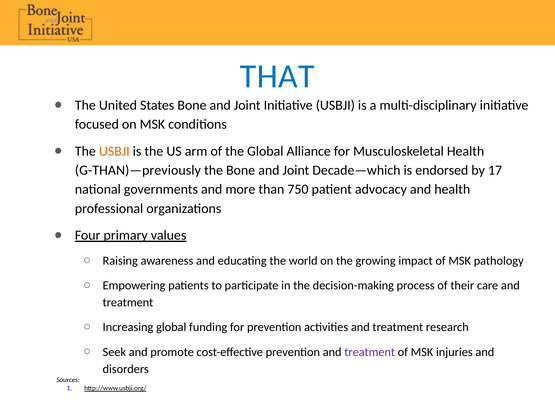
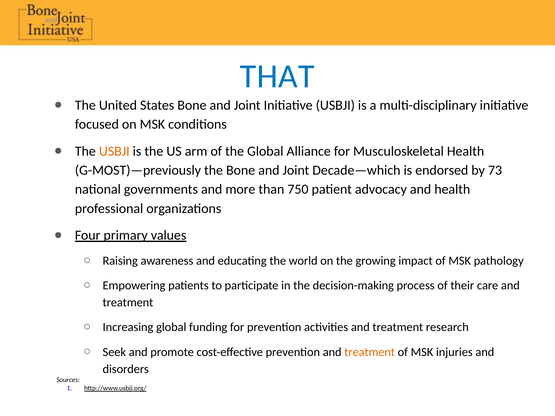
G-THAN)—previously: G-THAN)—previously -> G-MOST)—previously
17: 17 -> 73
treatment at (370, 352) colour: purple -> orange
